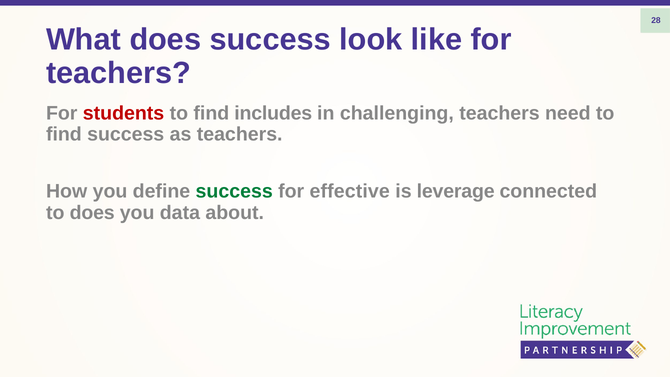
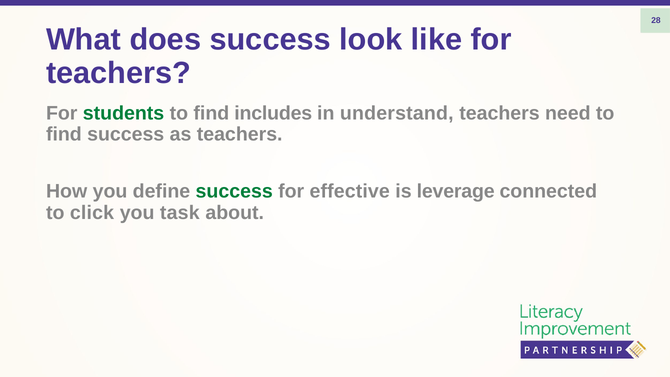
students colour: red -> green
challenging: challenging -> understand
to does: does -> click
data: data -> task
